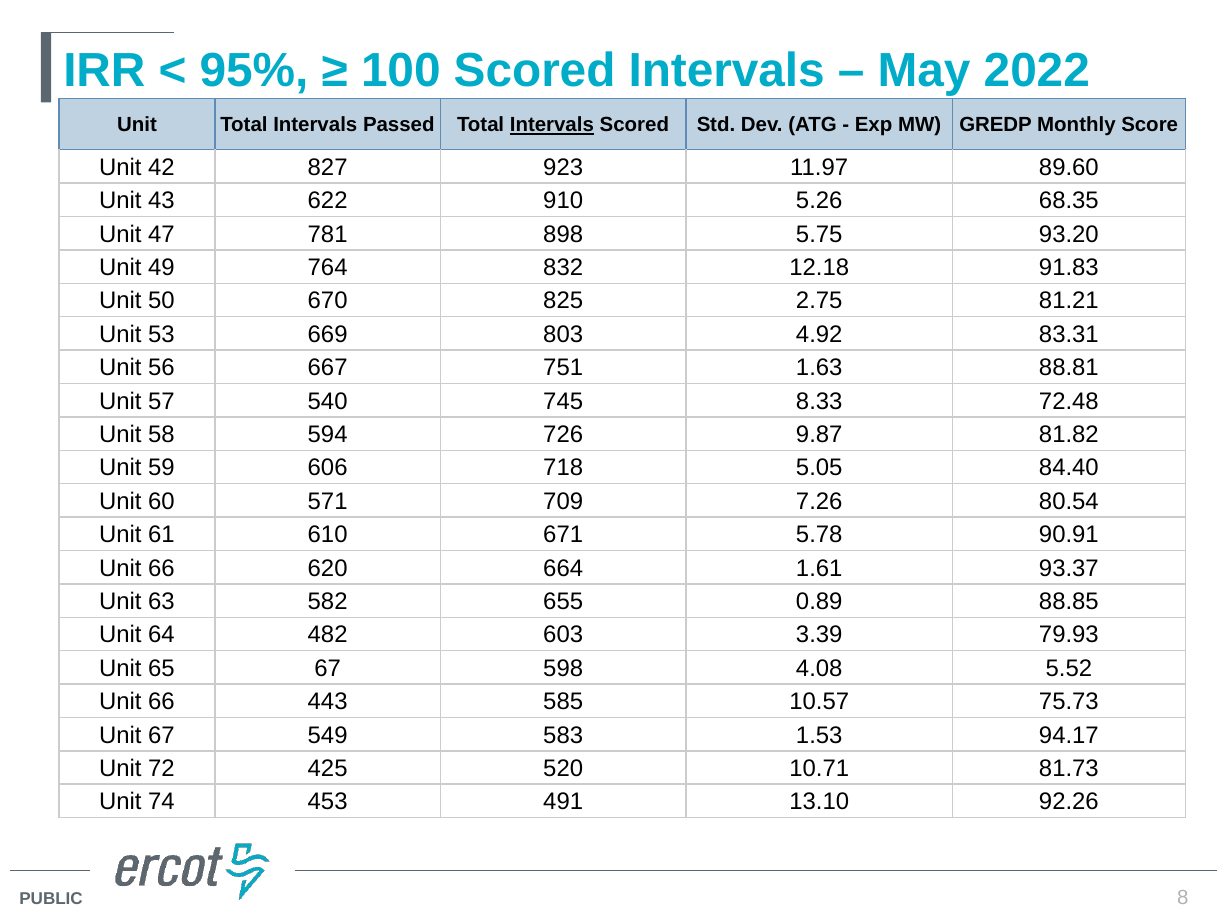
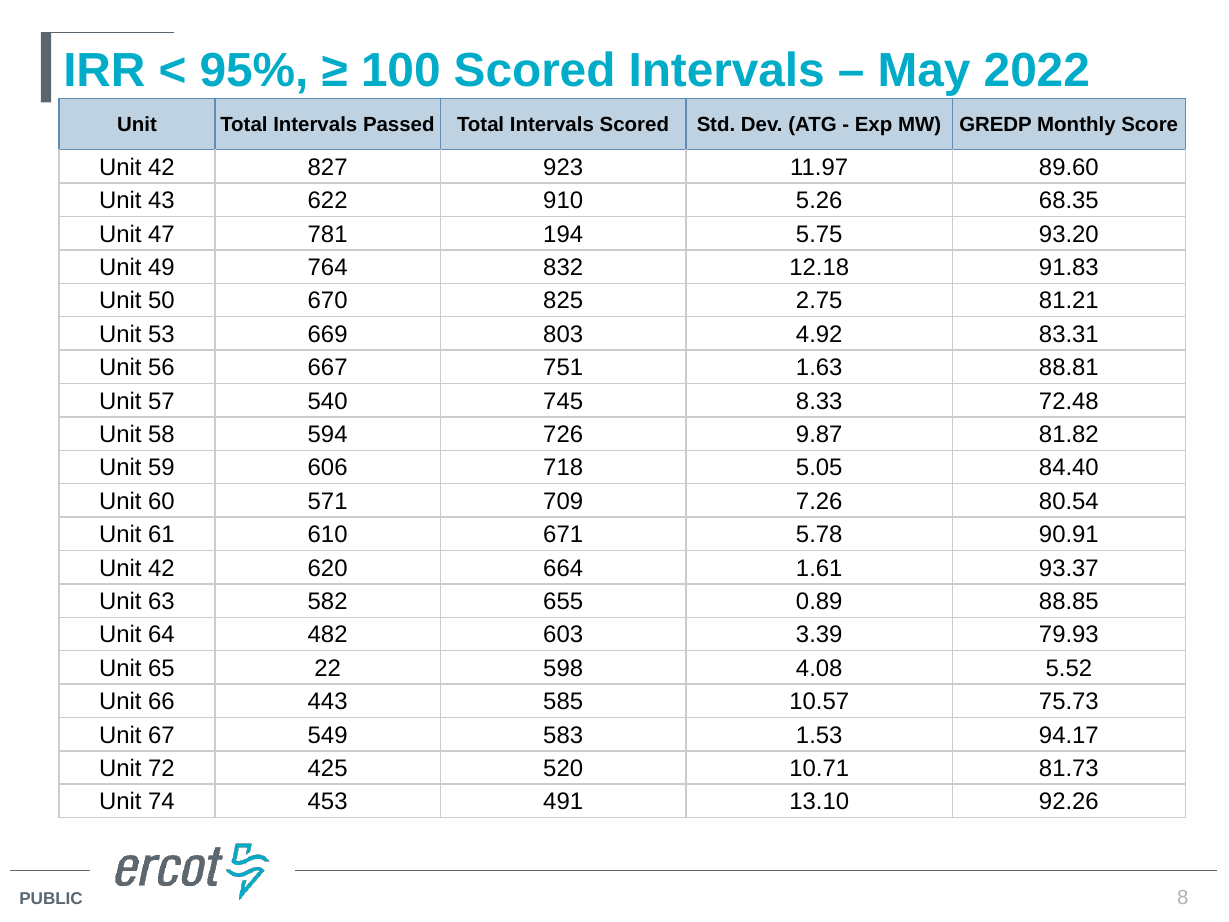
Intervals at (552, 125) underline: present -> none
898: 898 -> 194
66 at (161, 568): 66 -> 42
65 67: 67 -> 22
